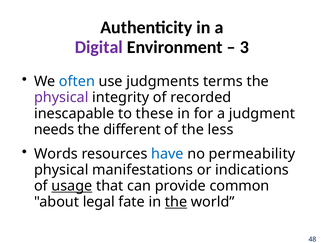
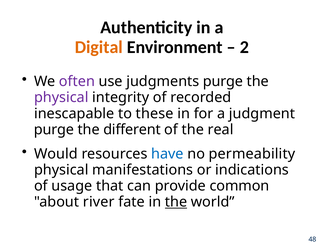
Digital colour: purple -> orange
3: 3 -> 2
often colour: blue -> purple
judgments terms: terms -> purge
needs at (54, 130): needs -> purge
less: less -> real
Words: Words -> Would
usage underline: present -> none
legal: legal -> river
